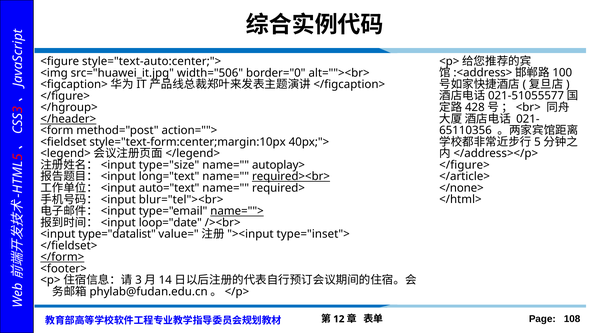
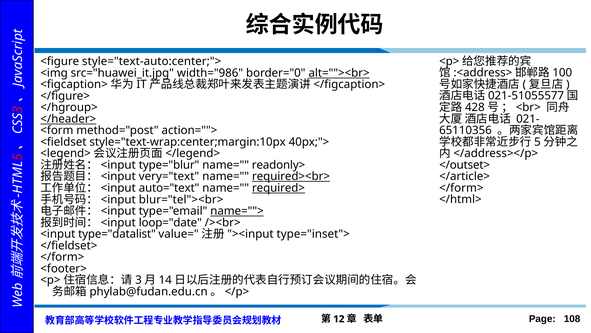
width="506: width="506 -> width="986
alt=""><br> underline: none -> present
style="text-form:center;margin:10px: style="text-form:center;margin:10px -> style="text-wrap:center;margin:10px
type="size: type="size -> type="blur
autoplay>: autoplay> -> readonly>
</figure> at (464, 165): </figure> -> </outset>
long="text: long="text -> very="text
required> underline: none -> present
</none> at (461, 188): </none> -> </form>
</form> at (62, 257) underline: present -> none
